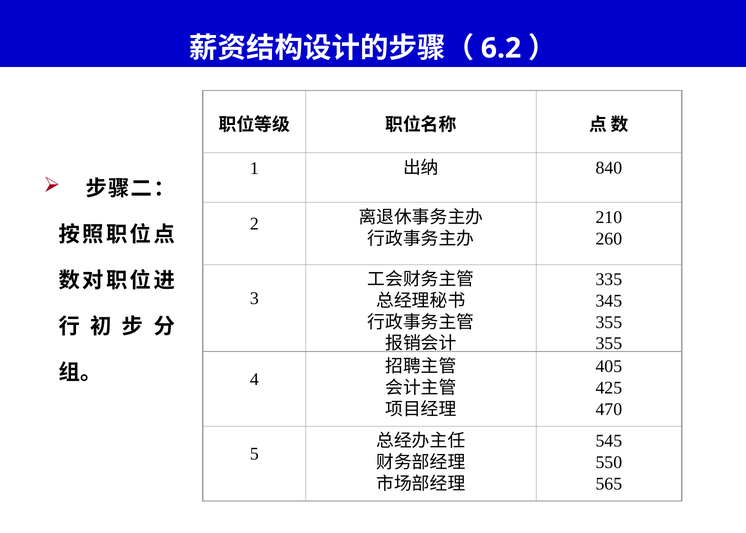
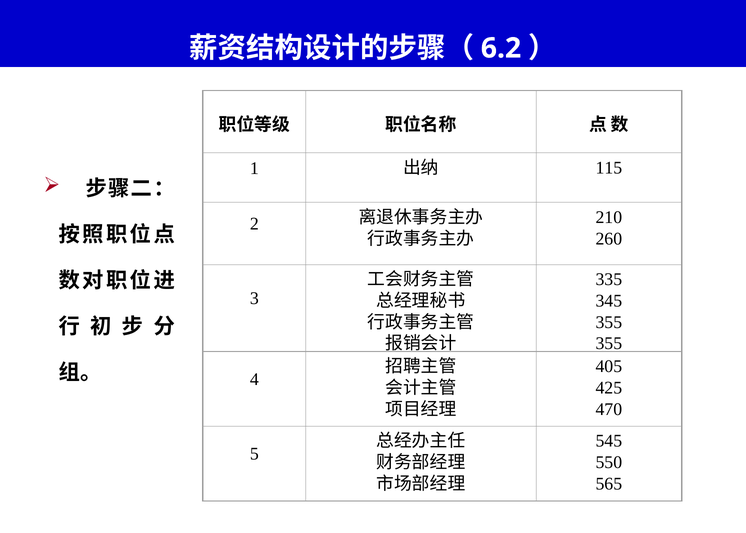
840: 840 -> 115
